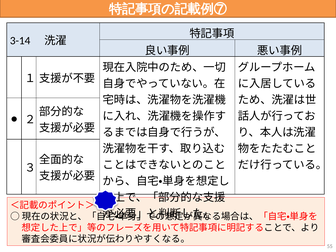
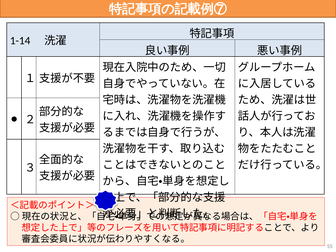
3-14: 3-14 -> 1-14
